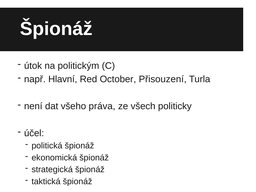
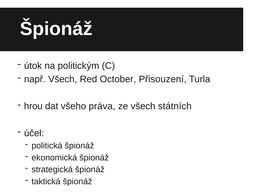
např Hlavní: Hlavní -> Všech
není: není -> hrou
politicky: politicky -> státních
